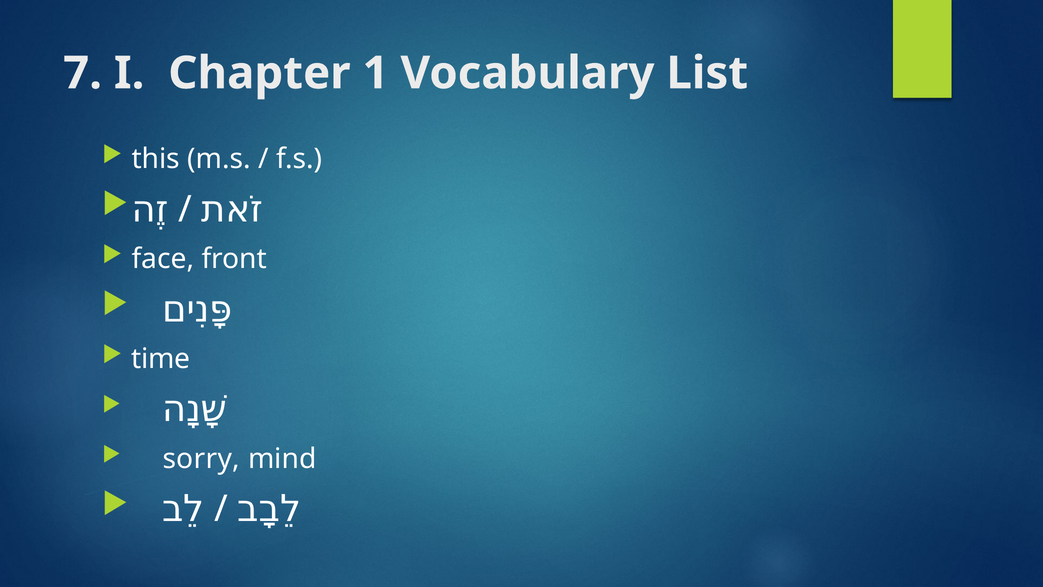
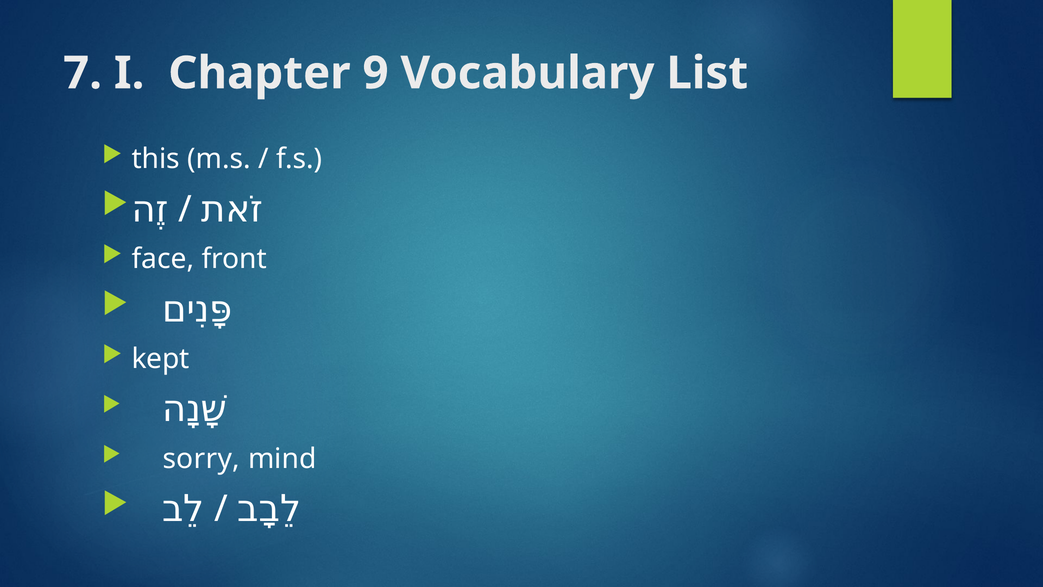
1: 1 -> 9
time: time -> kept
